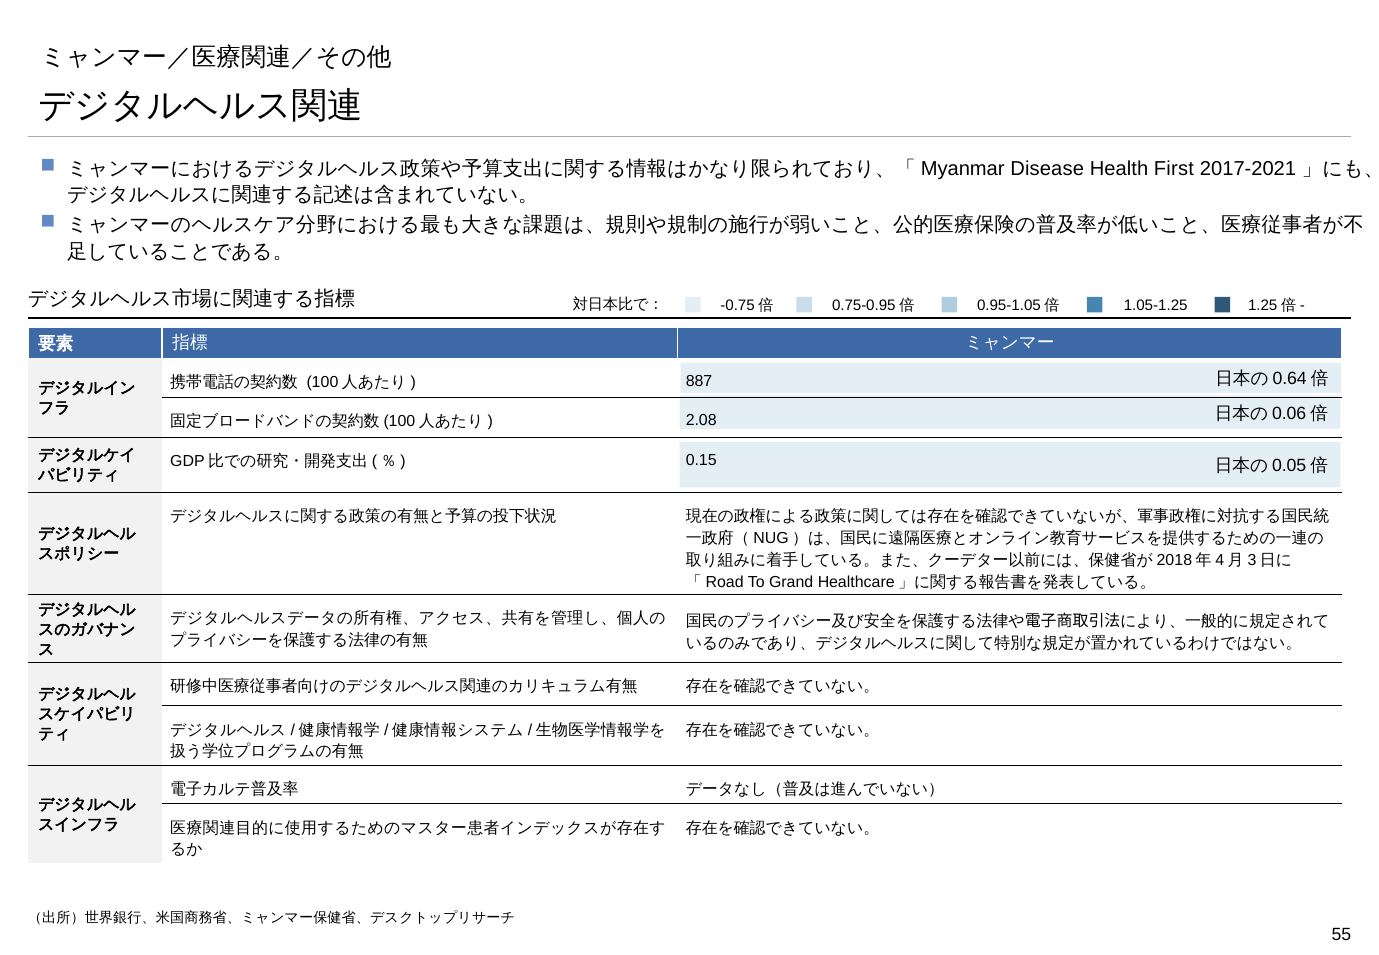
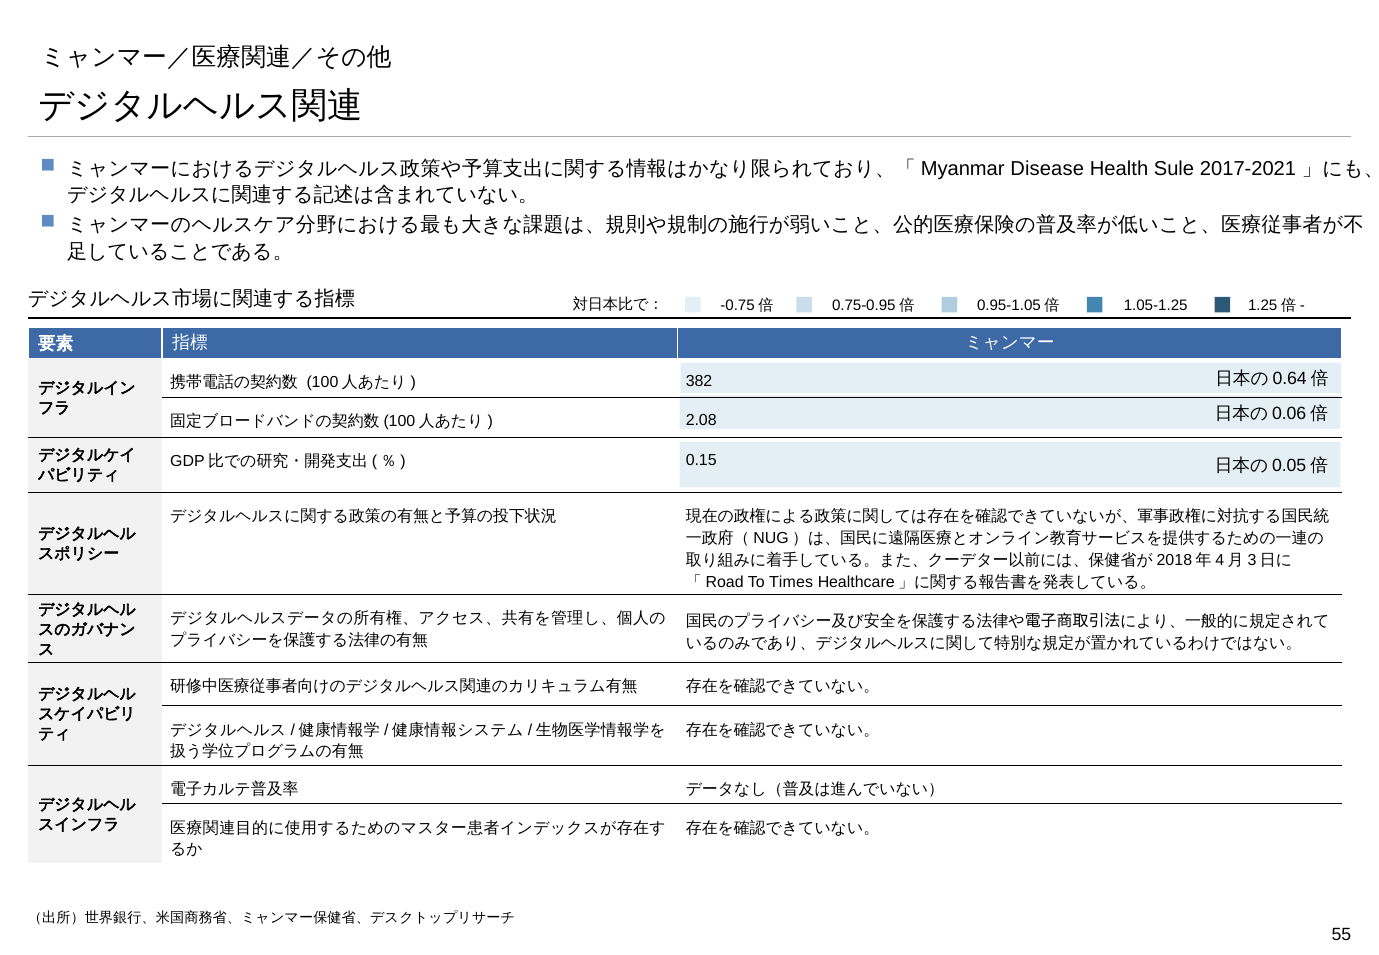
First: First -> Sule
887: 887 -> 382
Grand: Grand -> Times
